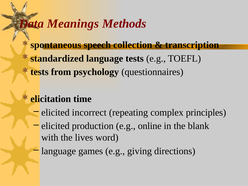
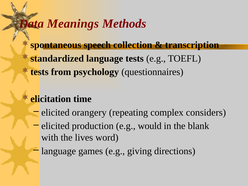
incorrect: incorrect -> orangery
principles: principles -> considers
online: online -> would
